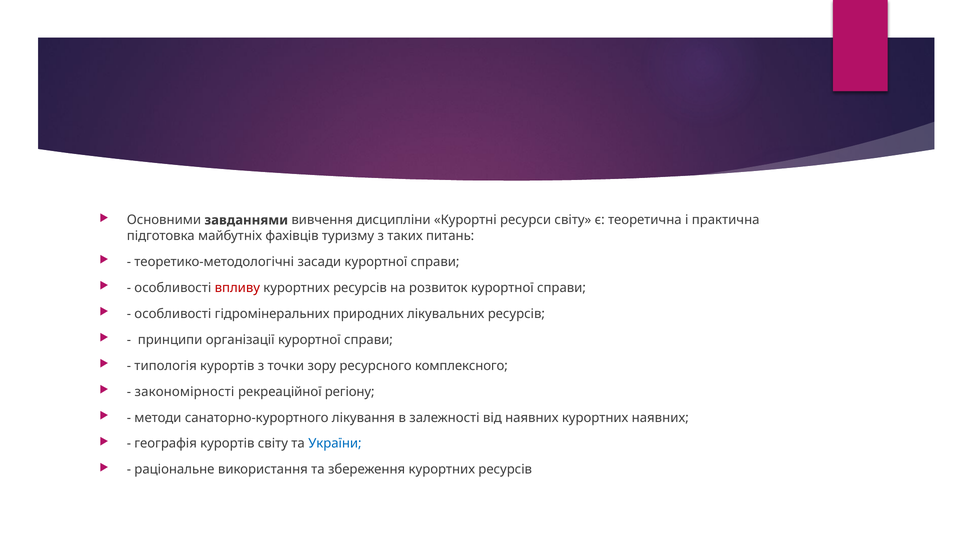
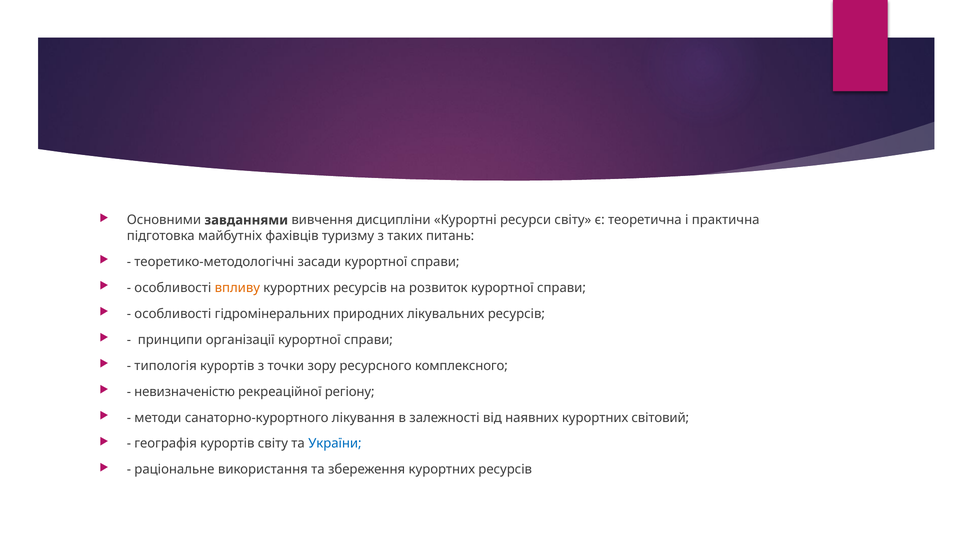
впливу colour: red -> orange
закономірності: закономірності -> невизначеністю
курортних наявних: наявних -> світовий
